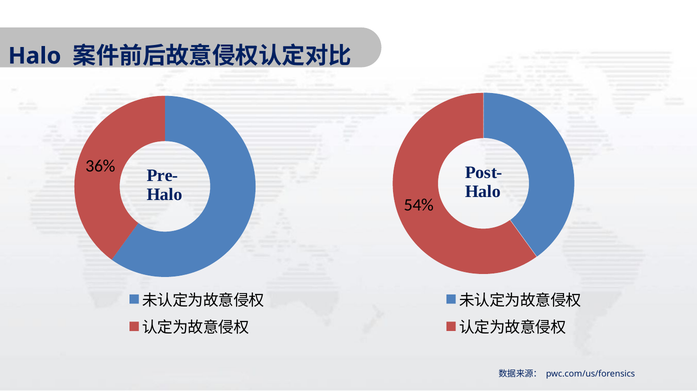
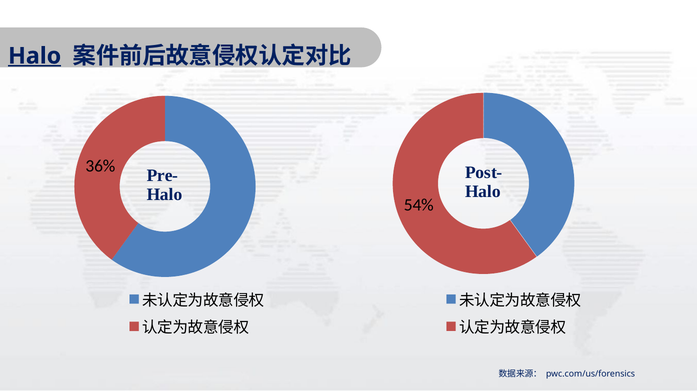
Halo at (35, 56) underline: none -> present
